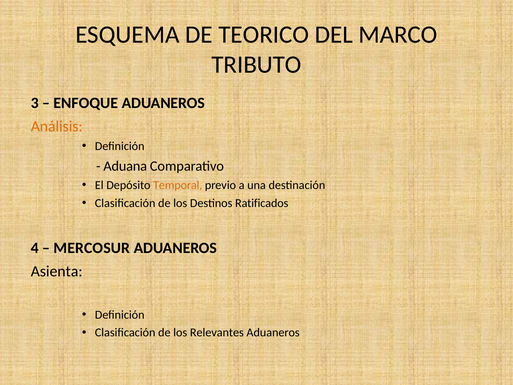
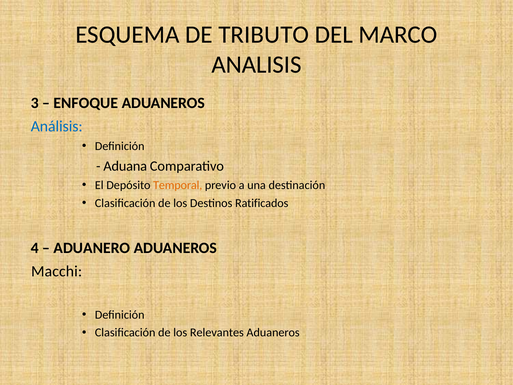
TEORICO: TEORICO -> TRIBUTO
TRIBUTO: TRIBUTO -> ANALISIS
Análisis colour: orange -> blue
MERCOSUR: MERCOSUR -> ADUANERO
Asienta: Asienta -> Macchi
